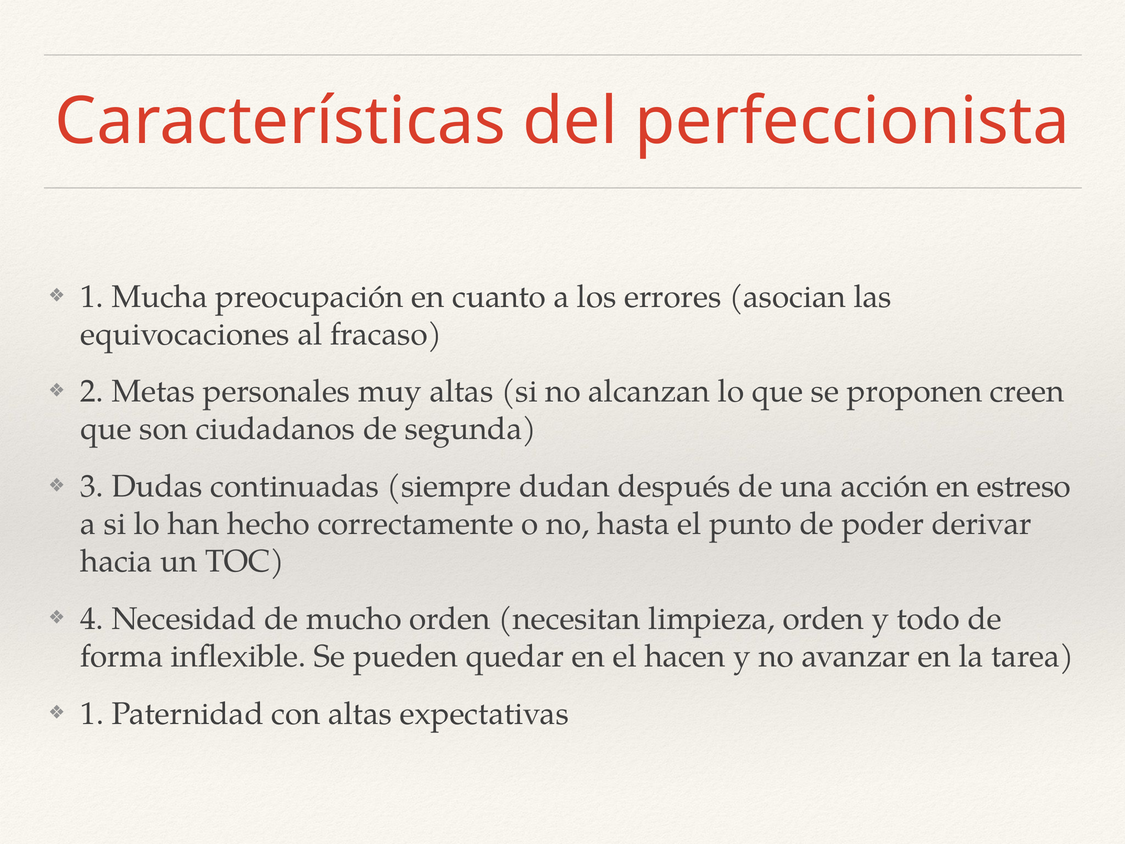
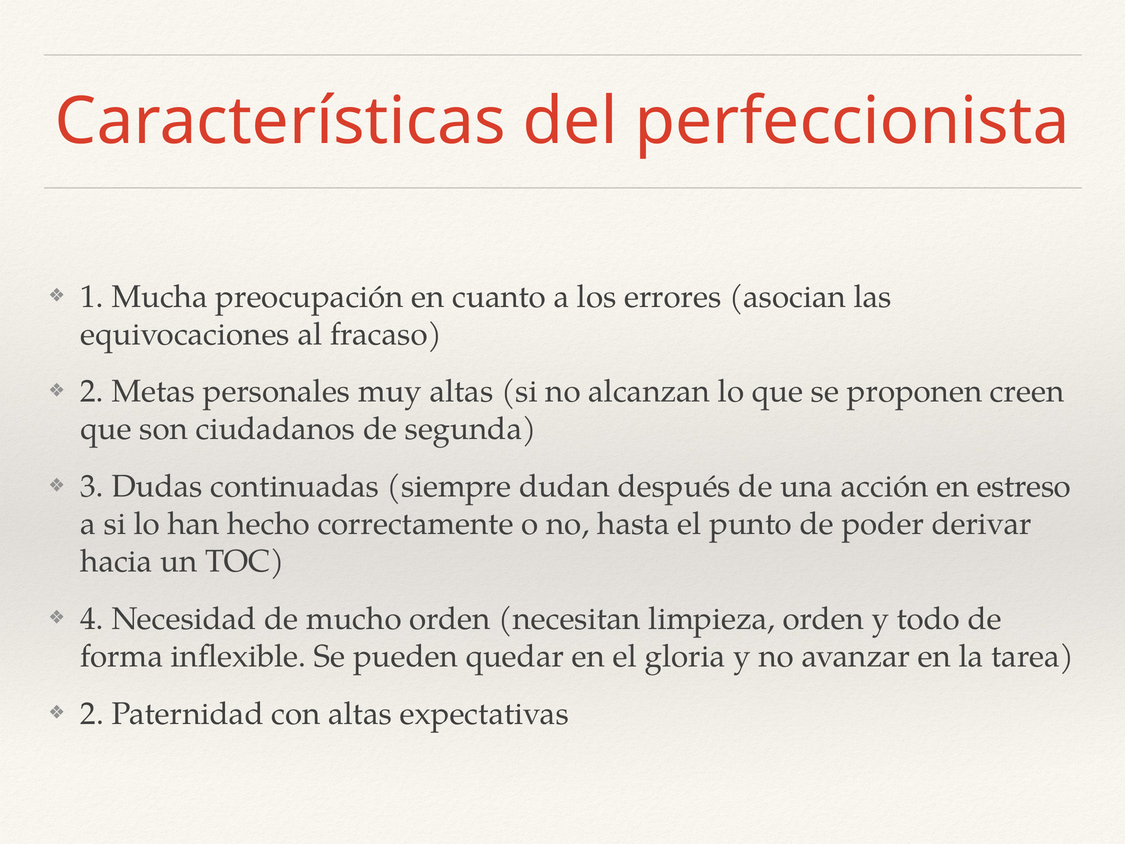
hacen: hacen -> gloria
1 at (92, 714): 1 -> 2
